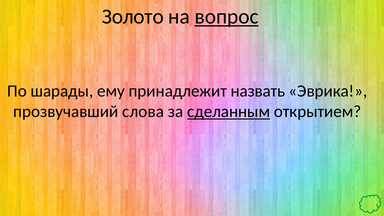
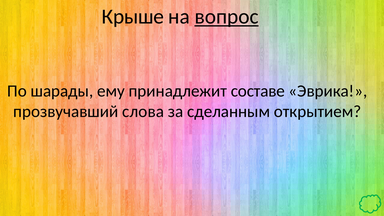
Золото: Золото -> Крыше
назвать: назвать -> составе
сделанным underline: present -> none
